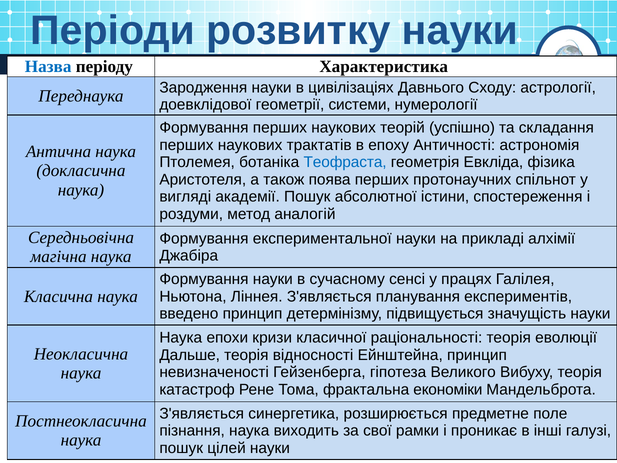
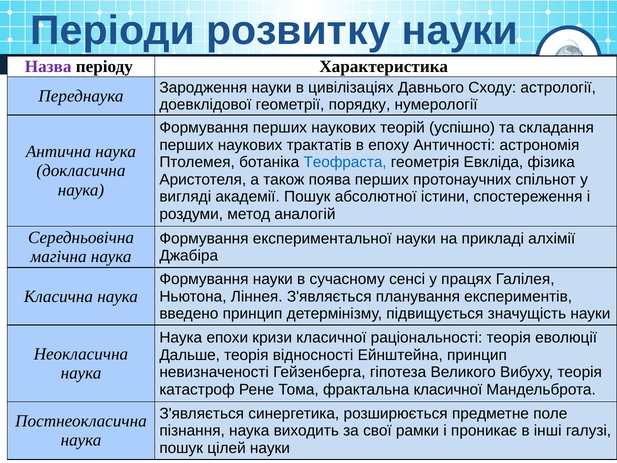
Назва colour: blue -> purple
системи: системи -> порядку
фрактальна економіки: економіки -> класичної
